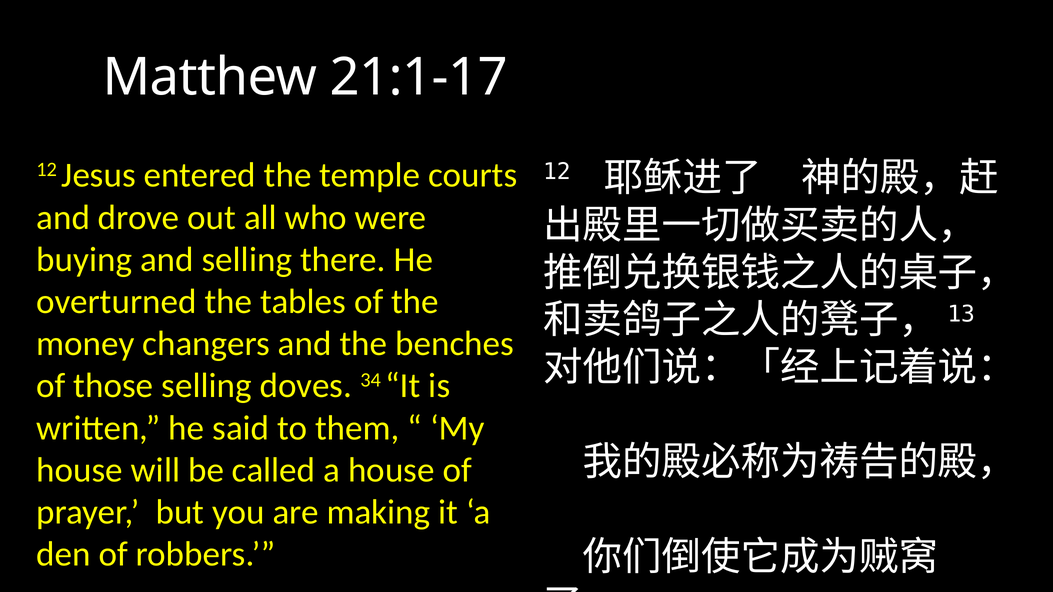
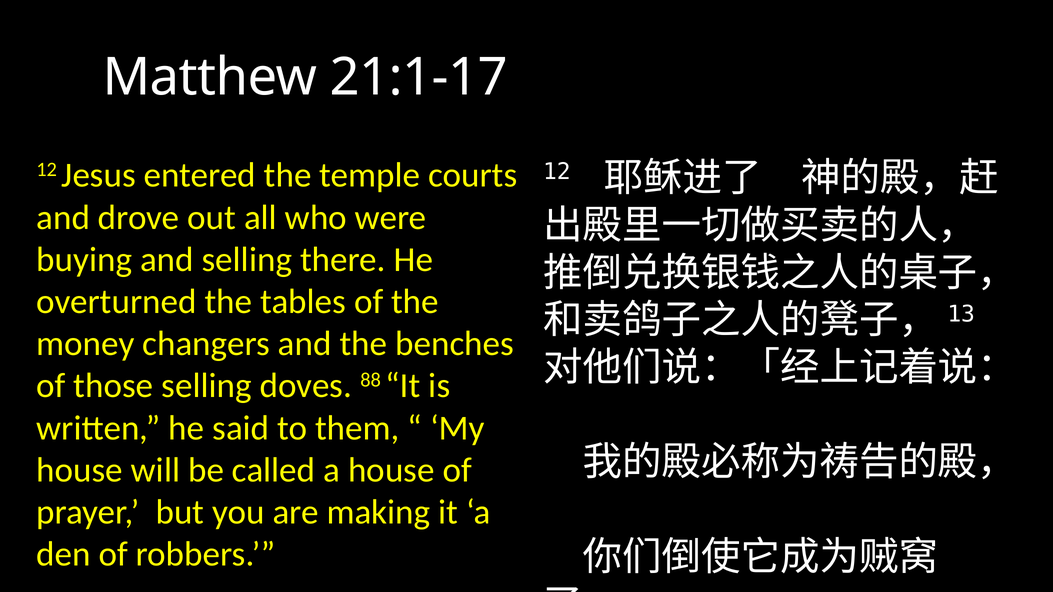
34: 34 -> 88
